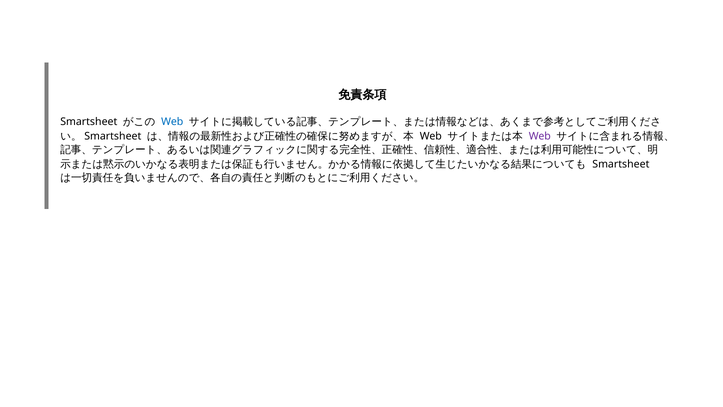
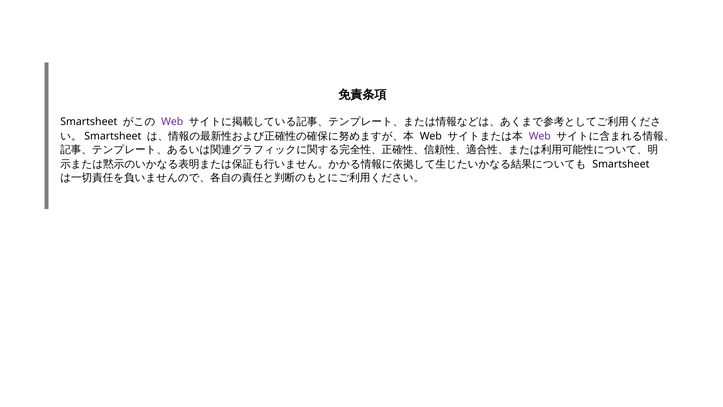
Web at (172, 122) colour: blue -> purple
